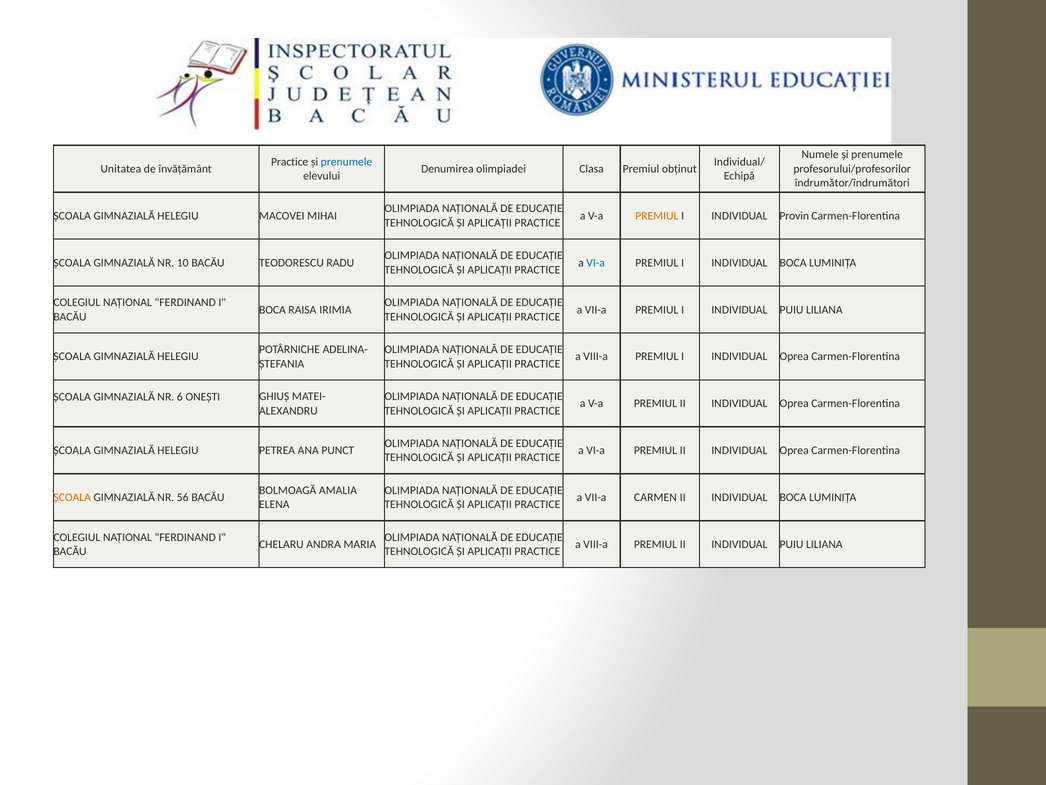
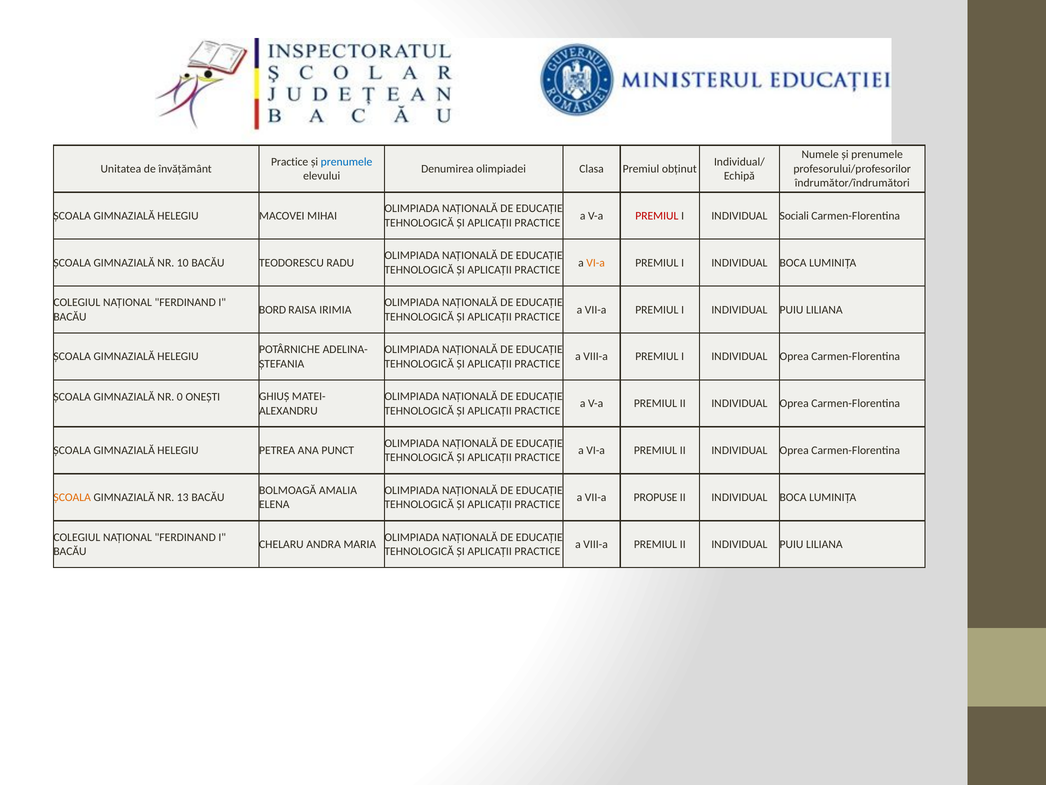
PREMIUL at (657, 216) colour: orange -> red
Provin: Provin -> Sociali
VI-a at (596, 263) colour: blue -> orange
BOCA at (272, 309): BOCA -> BORD
6: 6 -> 0
56: 56 -> 13
CARMEN: CARMEN -> PROPUSE
